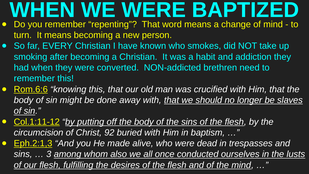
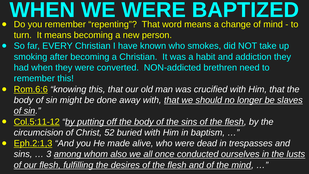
Col.1:11-12: Col.1:11-12 -> Col.5:11-12
92: 92 -> 52
